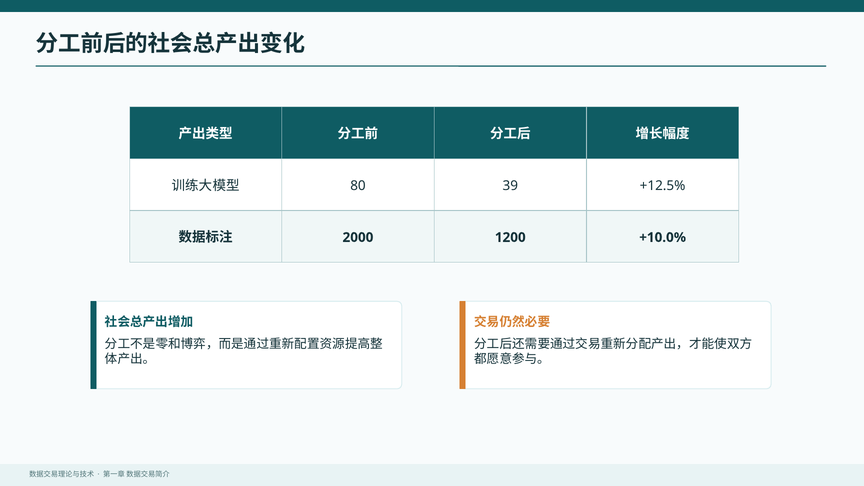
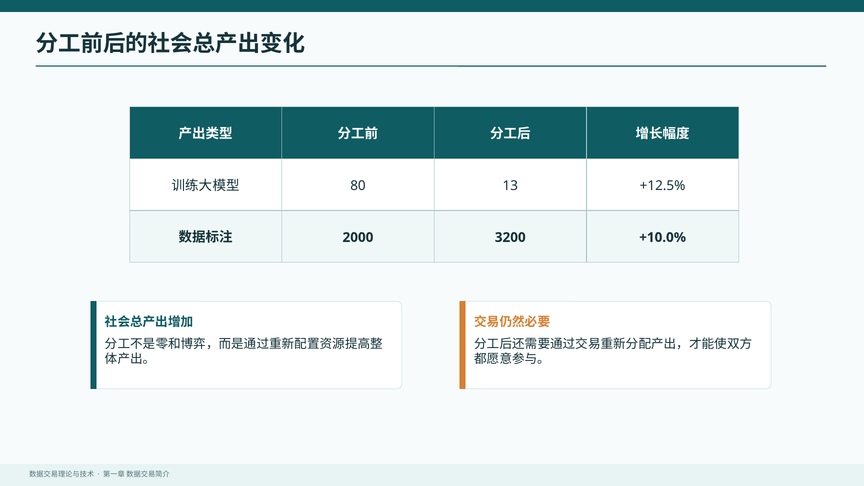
39: 39 -> 13
1200: 1200 -> 3200
